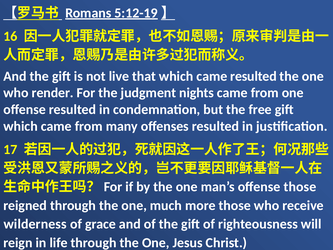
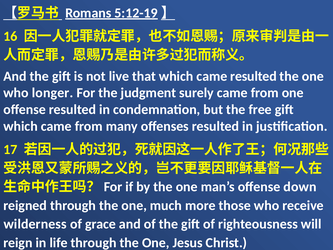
render: render -> longer
nights: nights -> surely
offense those: those -> down
